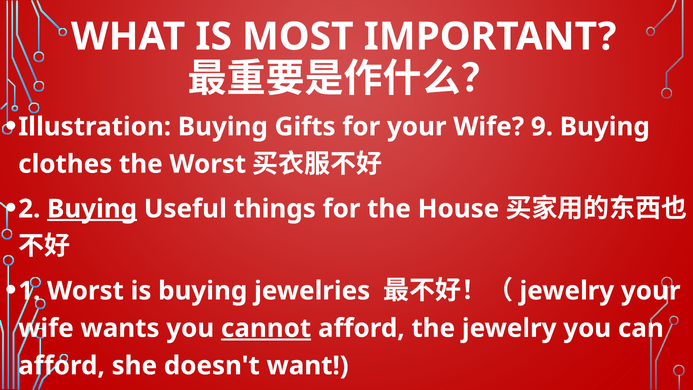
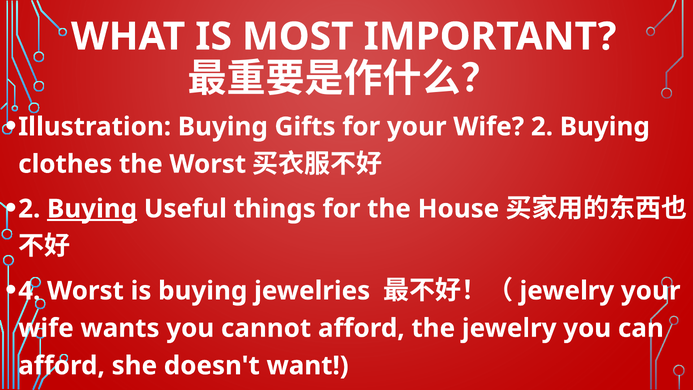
Wife 9: 9 -> 2
1 at (29, 291): 1 -> 4
cannot underline: present -> none
